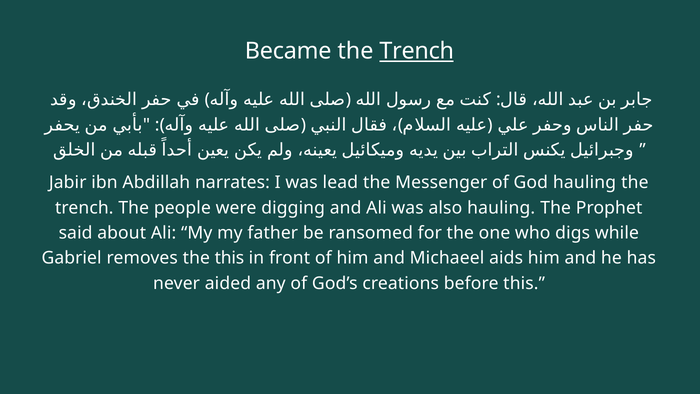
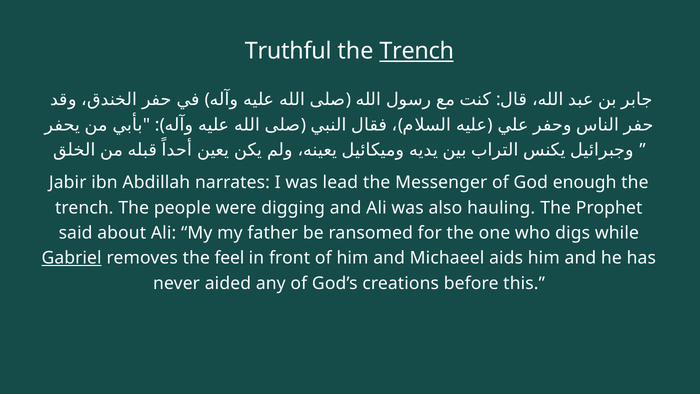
Became: Became -> Truthful
God hauling: hauling -> enough
Gabriel underline: none -> present
the this: this -> feel
